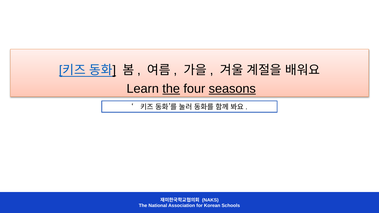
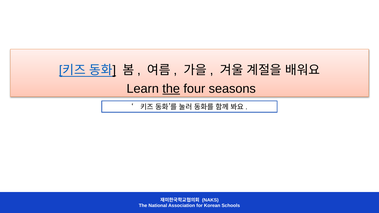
seasons underline: present -> none
